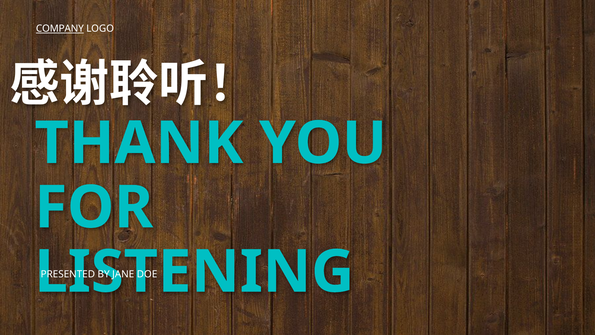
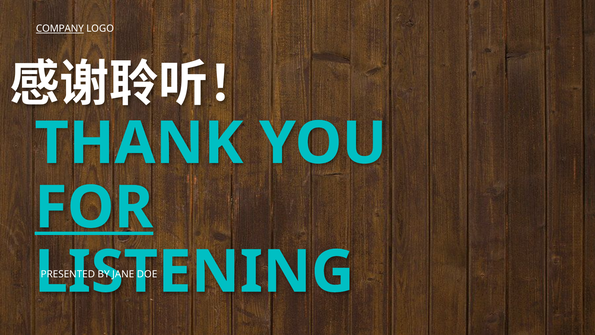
FOR underline: none -> present
